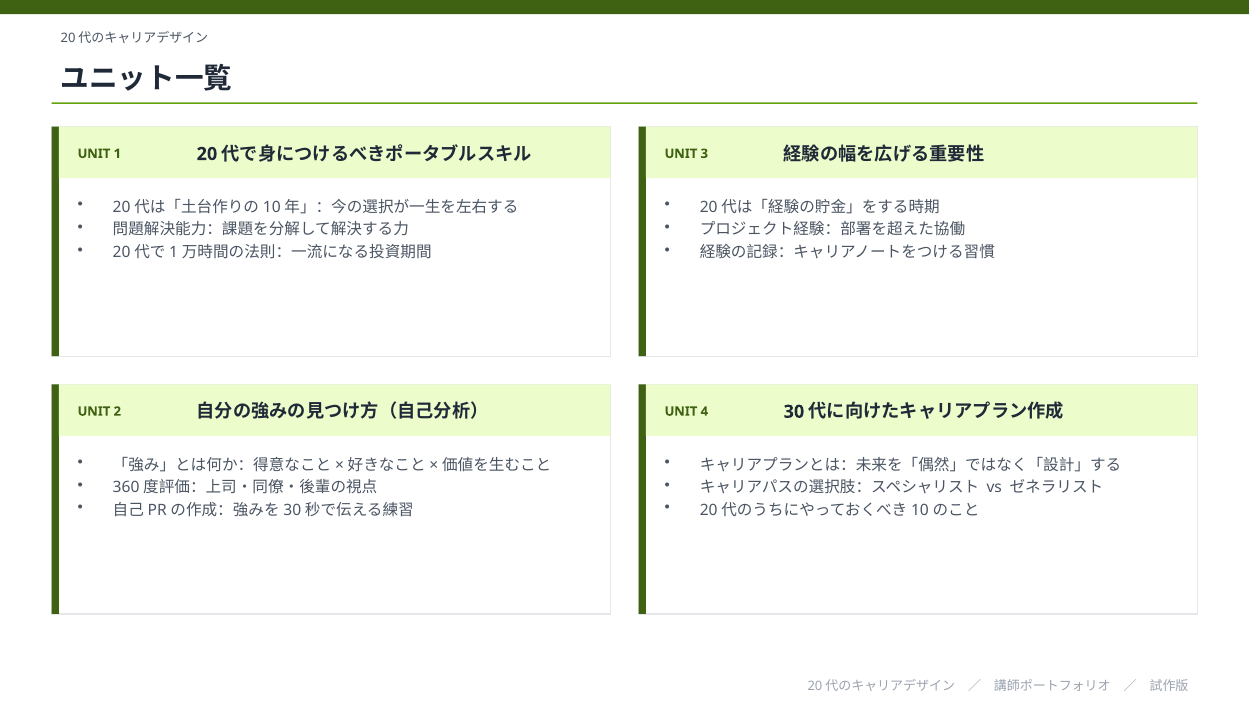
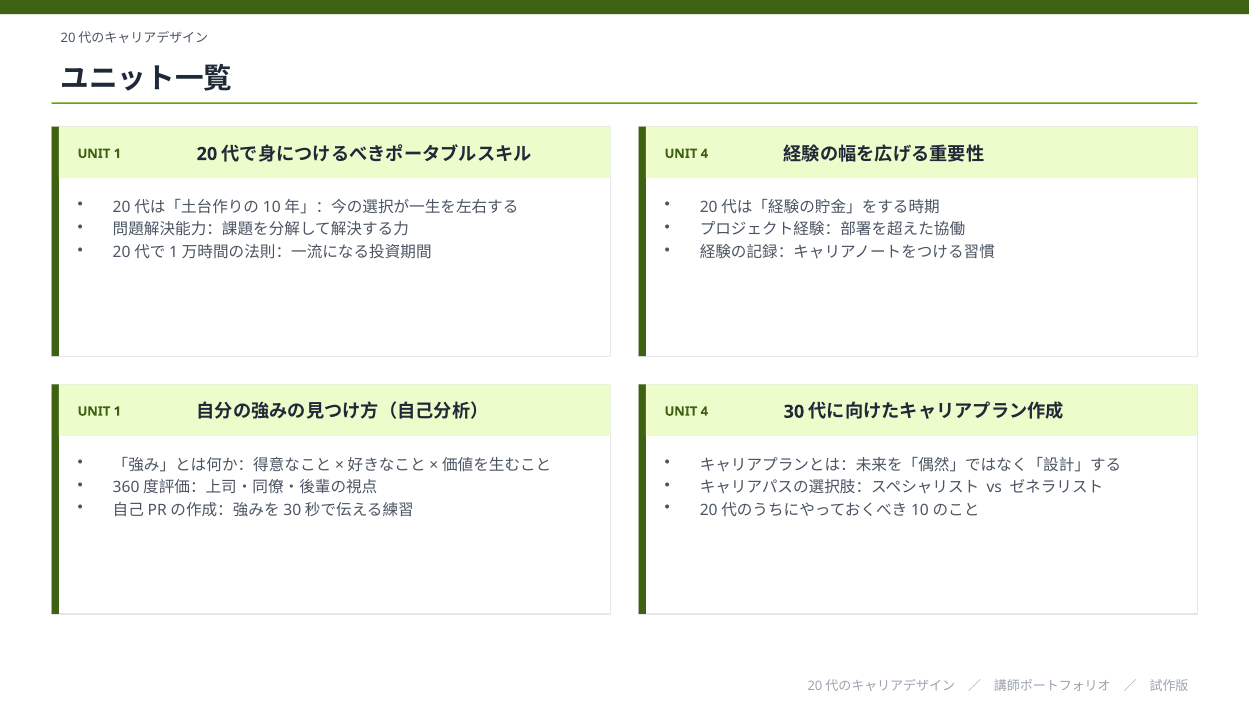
3 at (704, 154): 3 -> 4
2 at (117, 411): 2 -> 1
